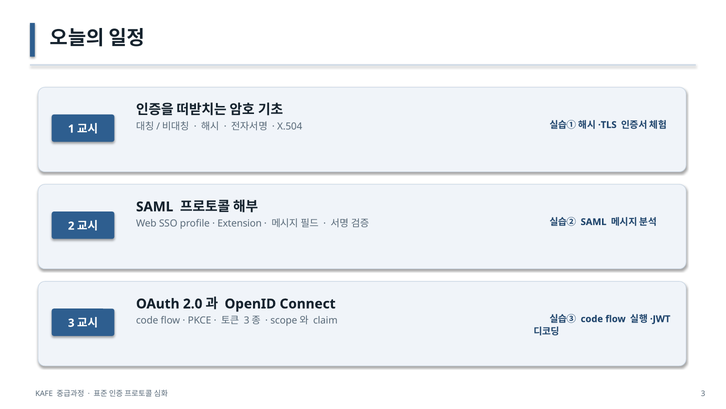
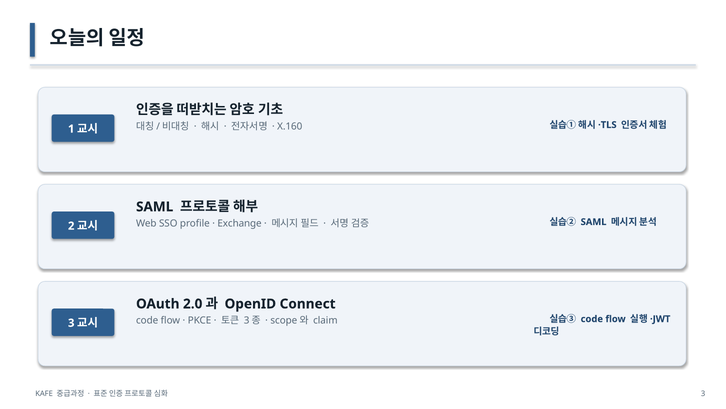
X.504: X.504 -> X.160
Extension: Extension -> Exchange
